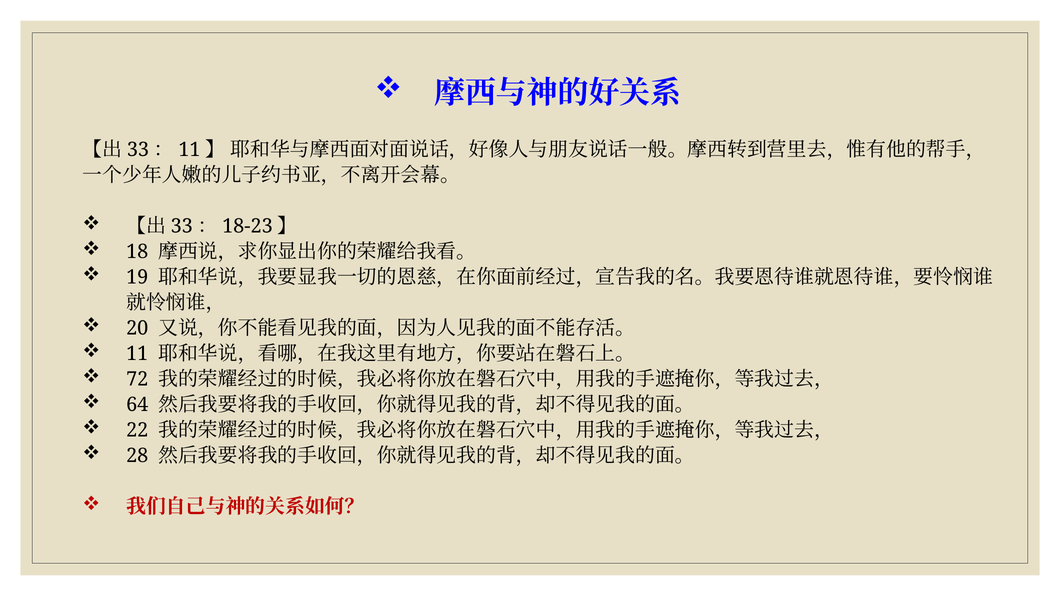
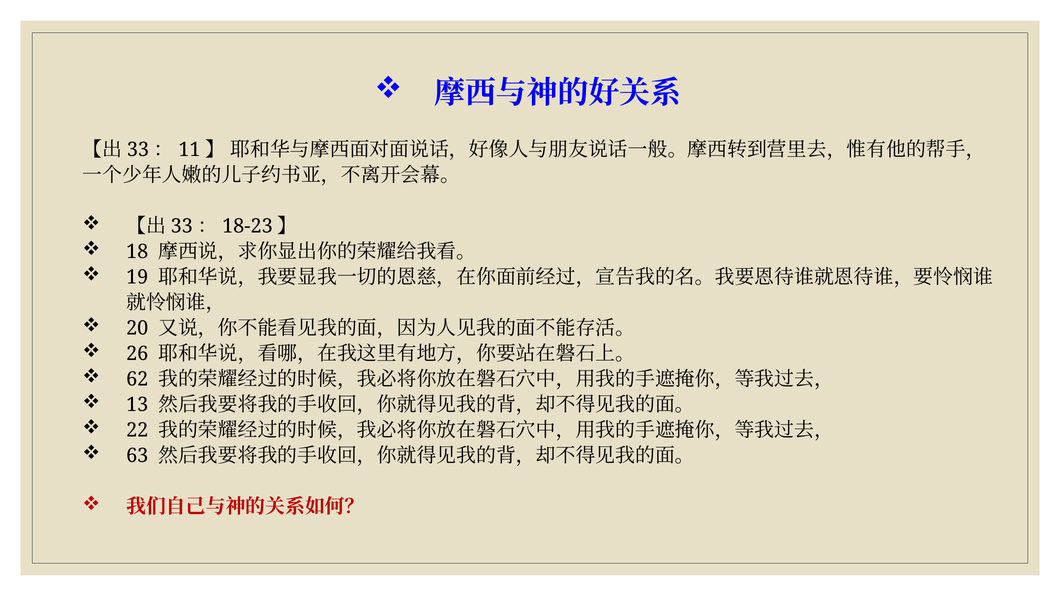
11: 11 -> 26
72: 72 -> 62
64: 64 -> 13
28: 28 -> 63
